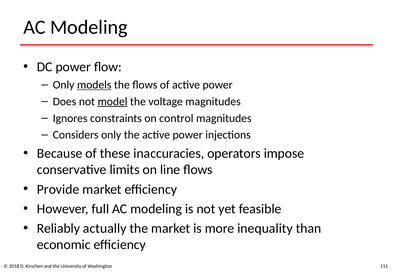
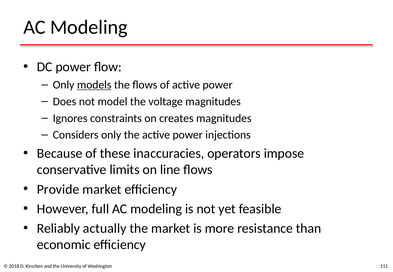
model underline: present -> none
control: control -> creates
inequality: inequality -> resistance
